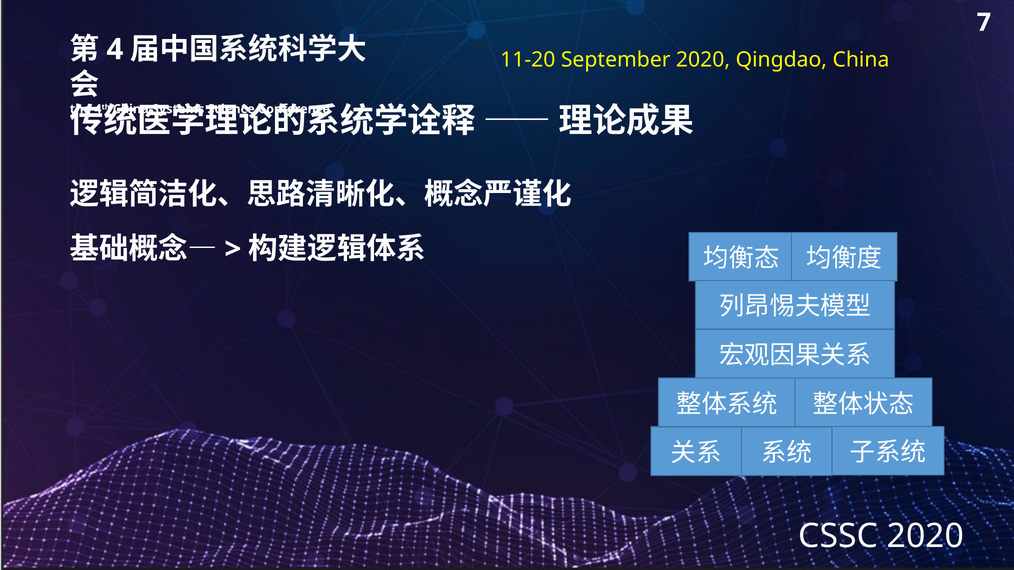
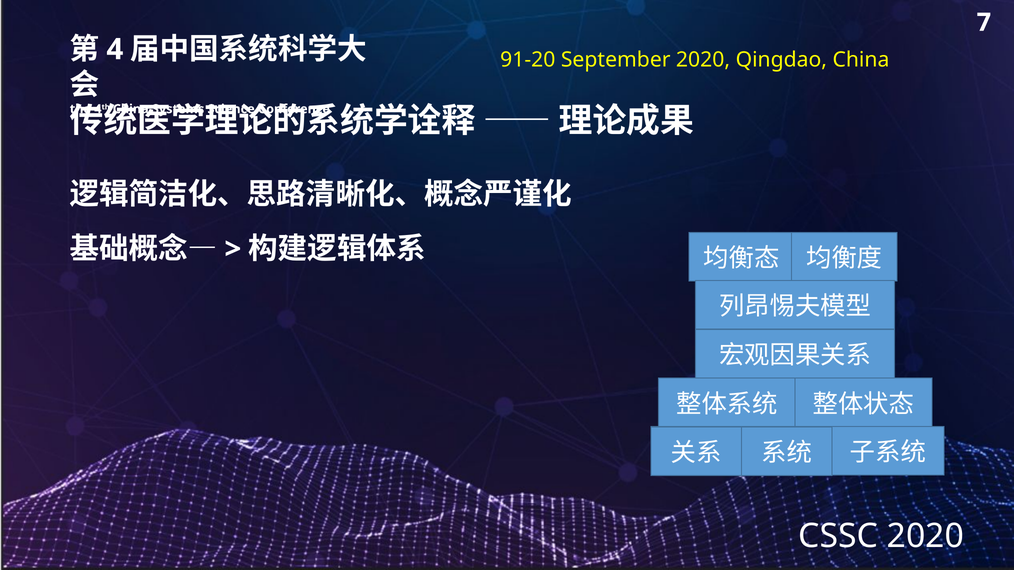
11-20: 11-20 -> 91-20
